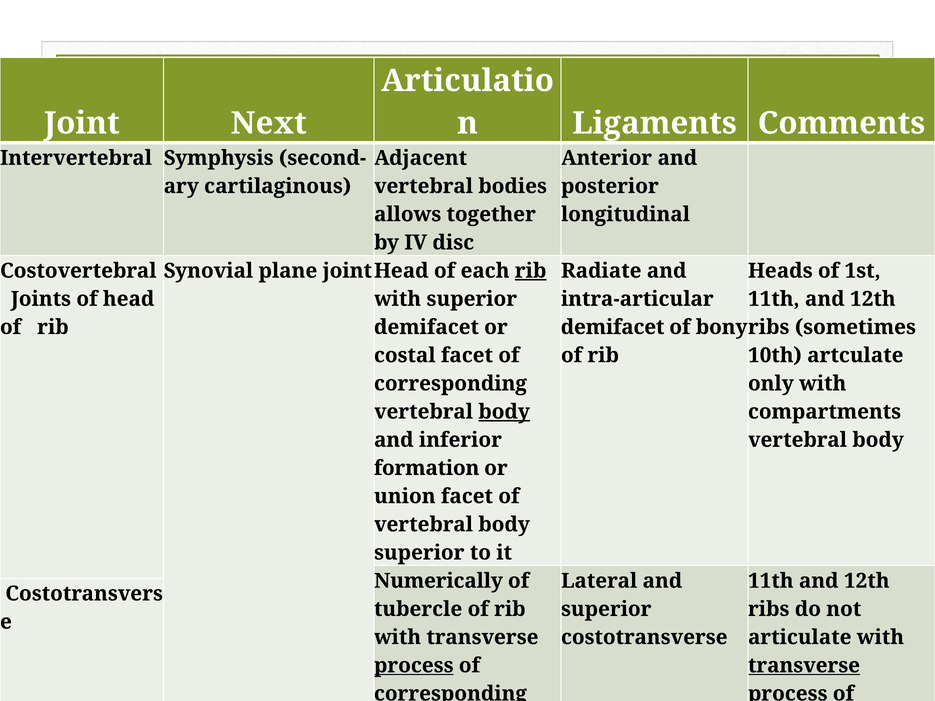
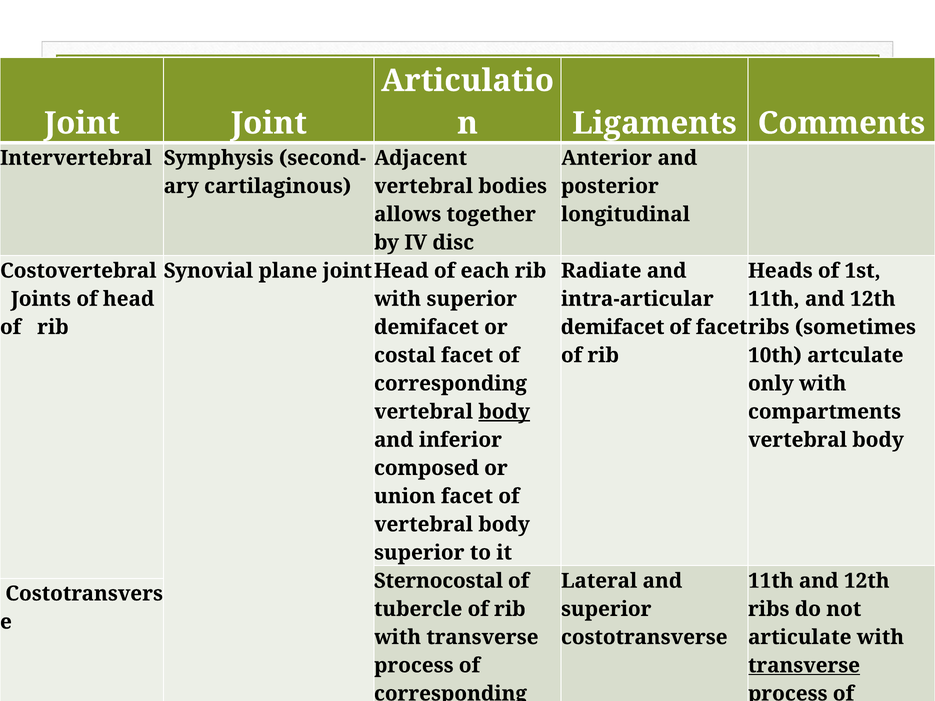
Joint Next: Next -> Joint
rib at (531, 271) underline: present -> none
of bony: bony -> facet
formation: formation -> composed
Numerically: Numerically -> Sternocostal
process at (414, 666) underline: present -> none
